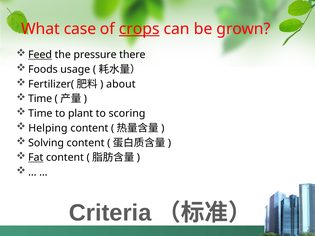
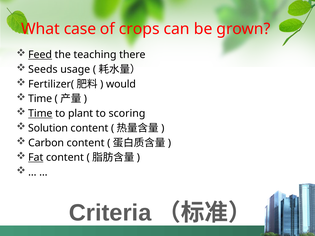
crops underline: present -> none
pressure: pressure -> teaching
Foods: Foods -> Seeds
about: about -> would
Time at (40, 114) underline: none -> present
Helping: Helping -> Solution
Solving: Solving -> Carbon
